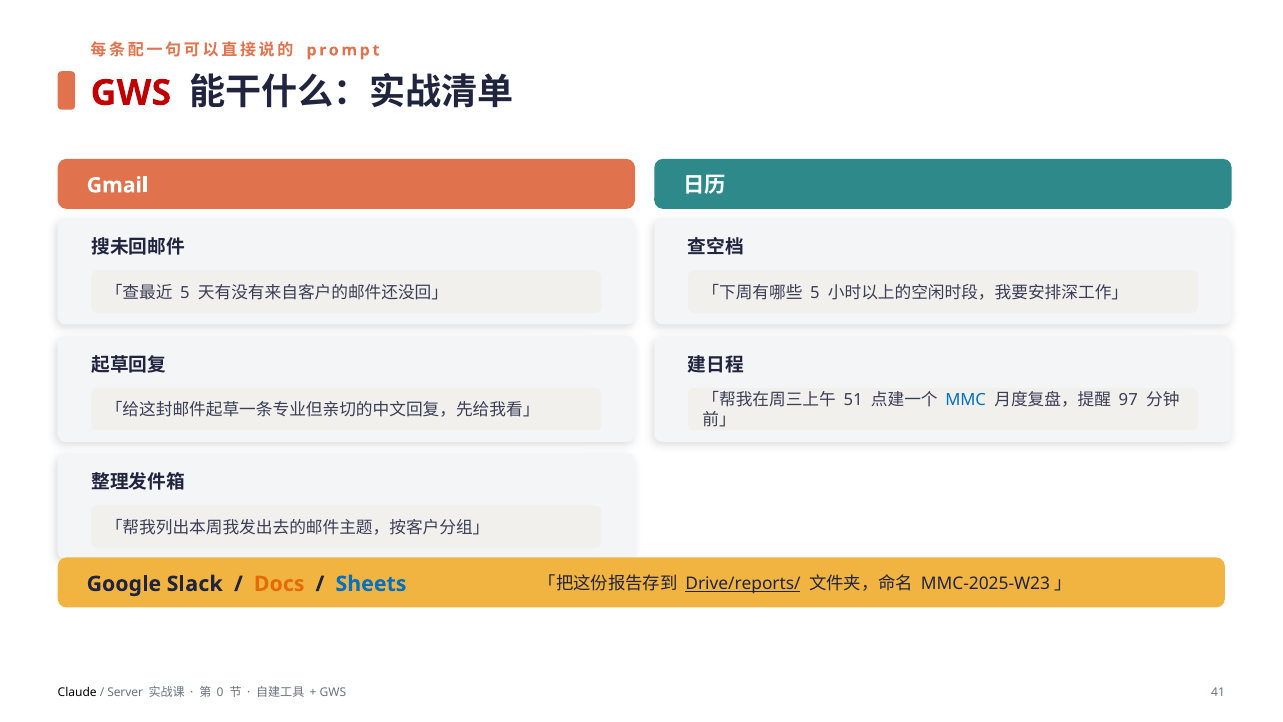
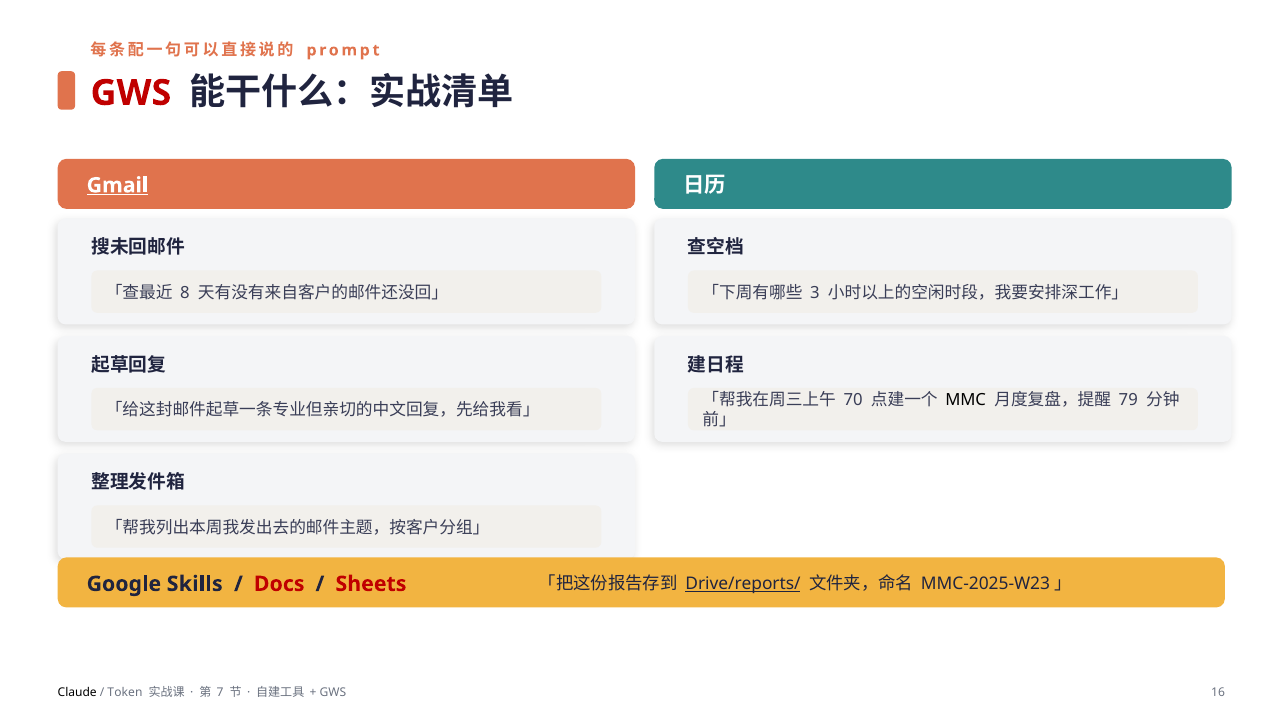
Gmail underline: none -> present
5 at (185, 293): 5 -> 8
5 at (815, 293): 5 -> 3
51: 51 -> 70
MMC colour: blue -> black
97: 97 -> 79
Slack: Slack -> Skills
Docs colour: orange -> red
Sheets colour: blue -> red
Server: Server -> Token
0: 0 -> 7
41: 41 -> 16
